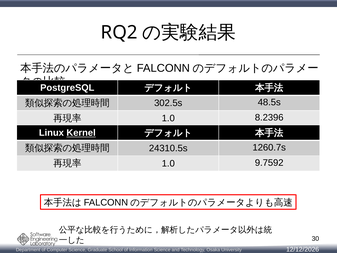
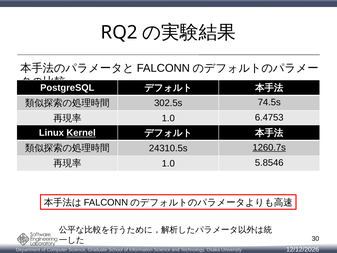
48.5s: 48.5s -> 74.5s
8.2396: 8.2396 -> 6.4753
1260.7s underline: none -> present
9.7592: 9.7592 -> 5.8546
